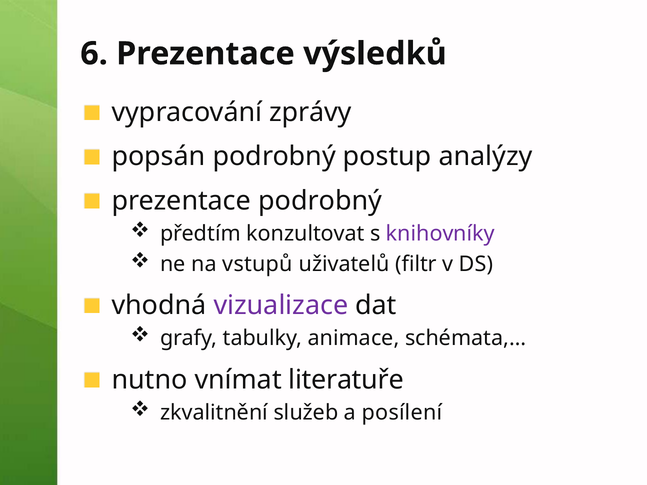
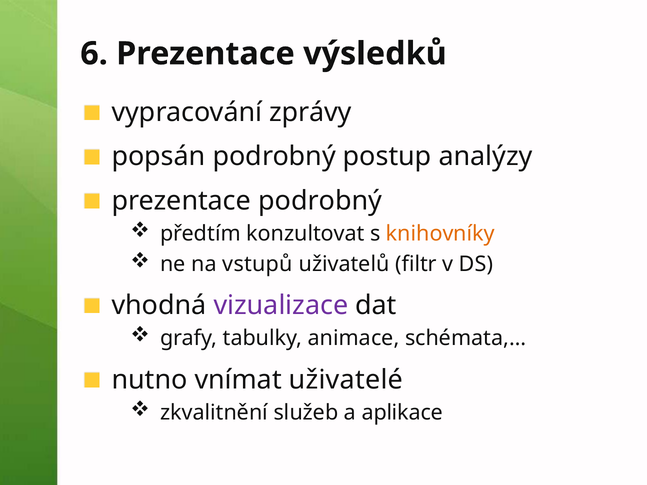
knihovníky colour: purple -> orange
literatuře: literatuře -> uživatelé
posílení: posílení -> aplikace
